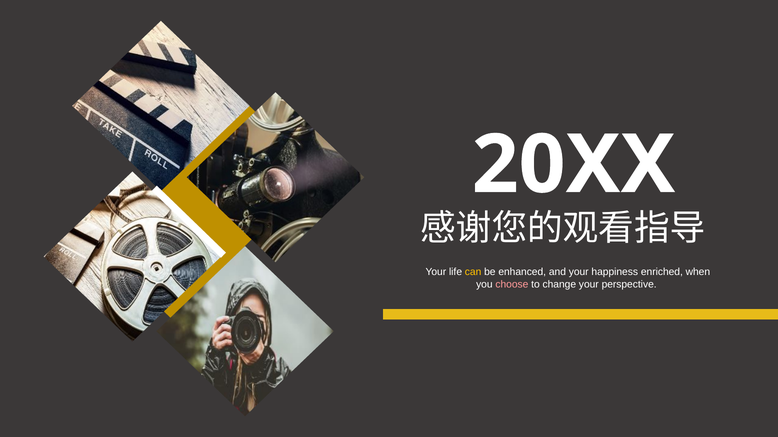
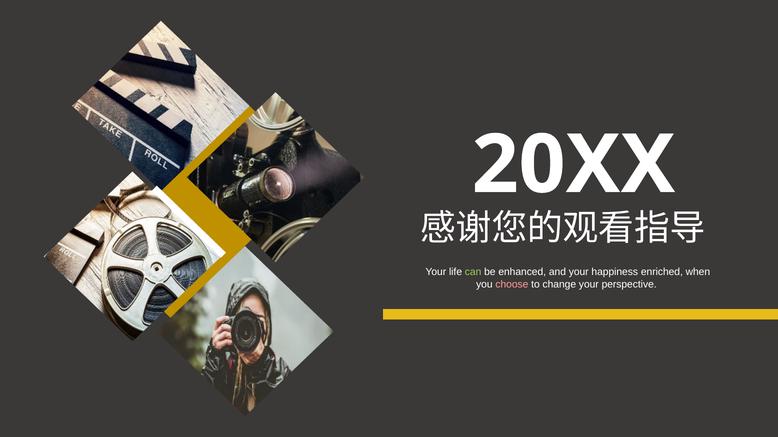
can colour: yellow -> light green
